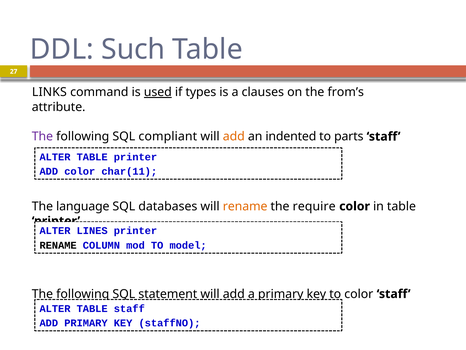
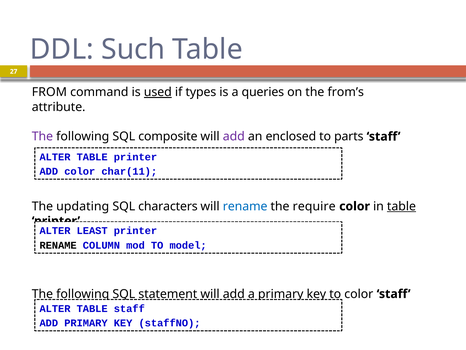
LINKS: LINKS -> FROM
clauses: clauses -> queries
compliant: compliant -> composite
add at (234, 136) colour: orange -> purple
indented: indented -> enclosed
language: language -> updating
databases: databases -> characters
rename at (245, 206) colour: orange -> blue
table at (401, 206) underline: none -> present
LINES: LINES -> LEAST
